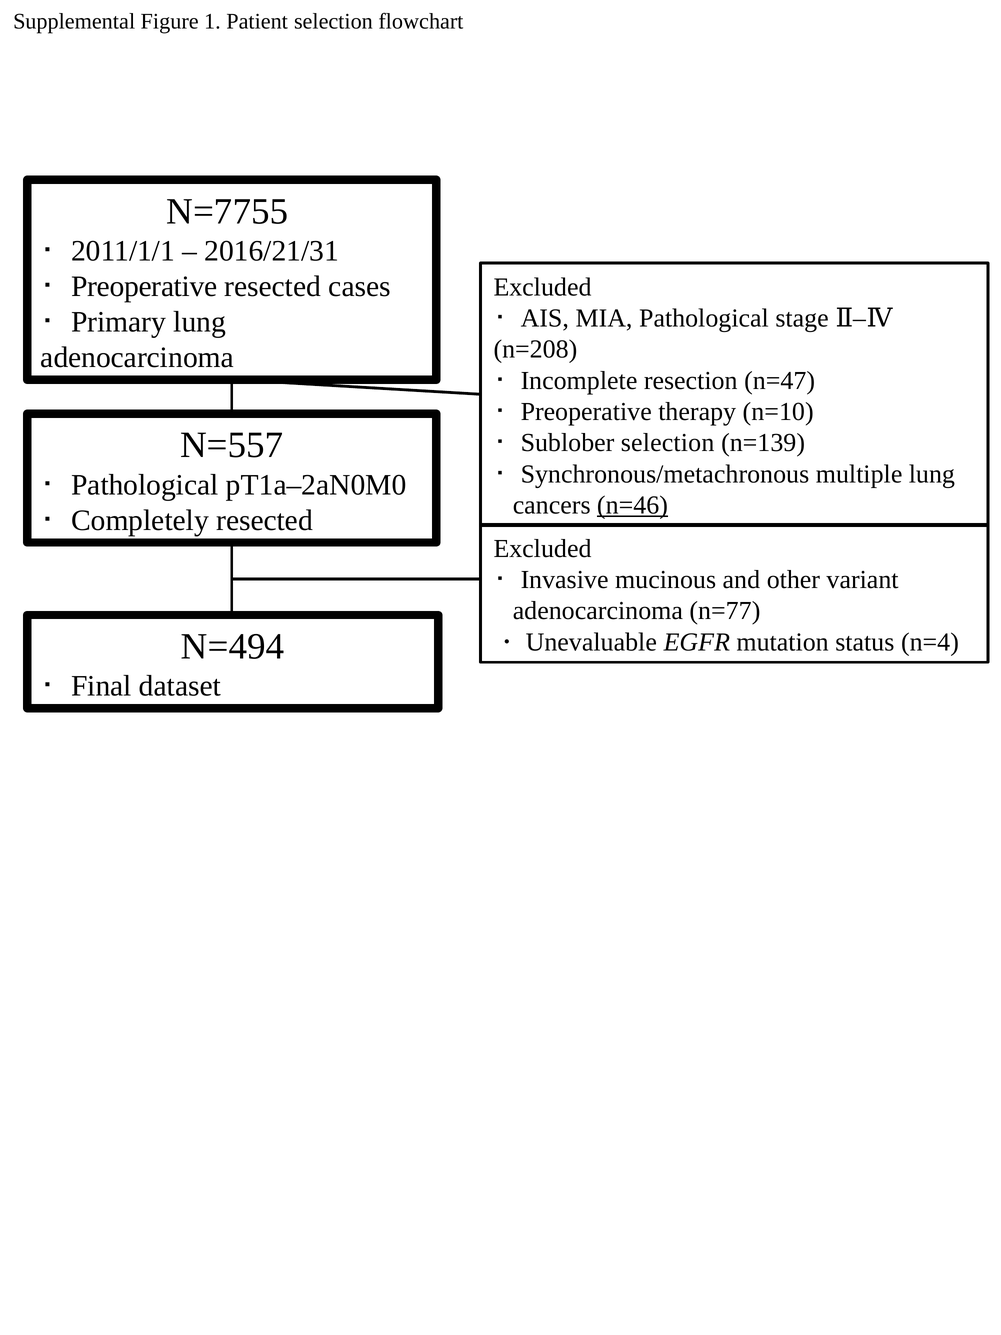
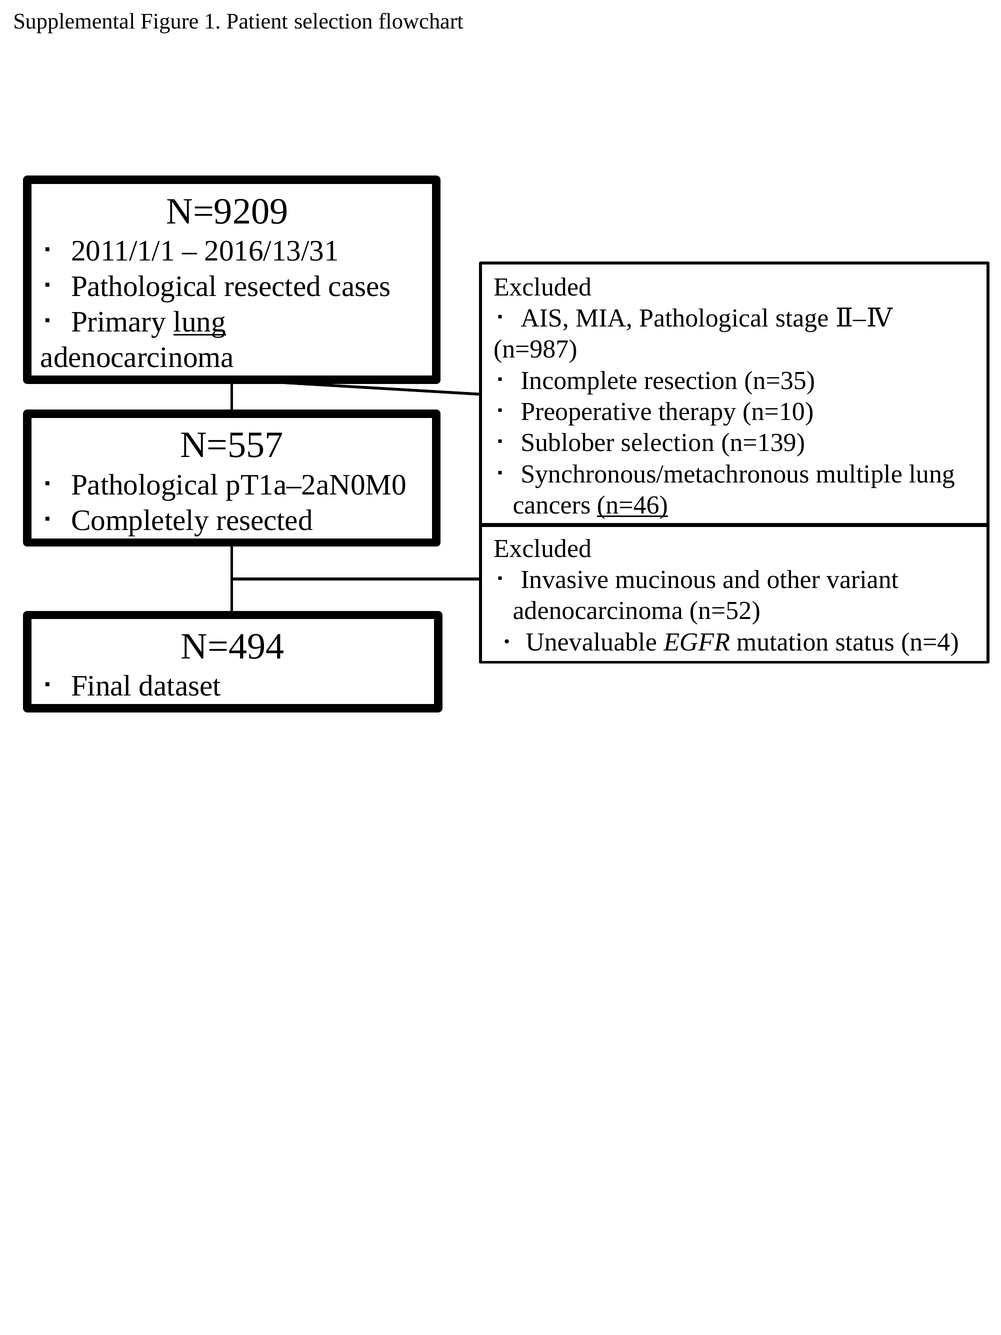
N=7755: N=7755 -> N=9209
2016/21/31: 2016/21/31 -> 2016/13/31
Preoperative at (144, 286): Preoperative -> Pathological
lung at (200, 322) underline: none -> present
n=208: n=208 -> n=987
n=47: n=47 -> n=35
n=77: n=77 -> n=52
